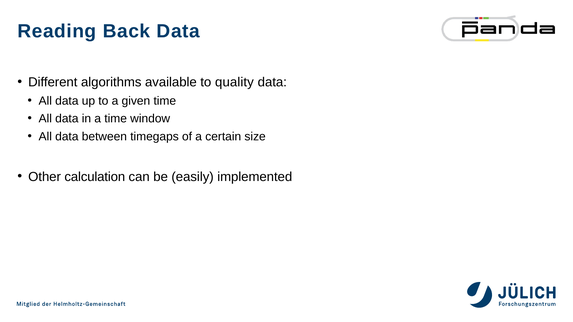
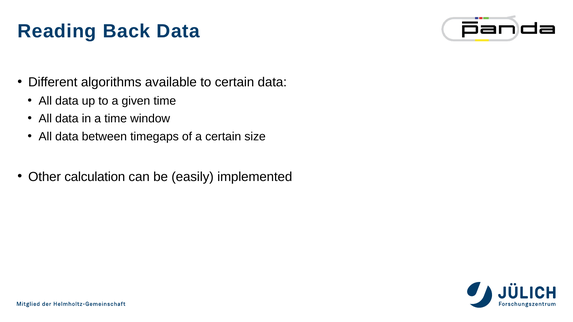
to quality: quality -> certain
